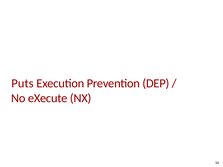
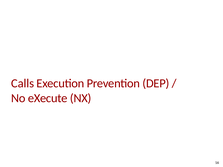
Puts: Puts -> Calls
